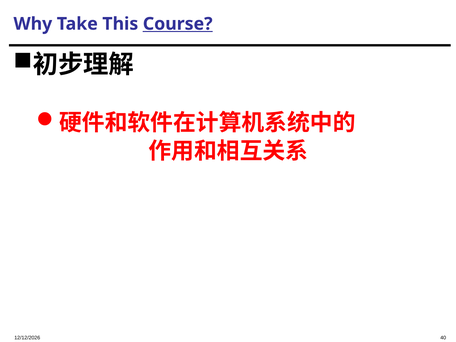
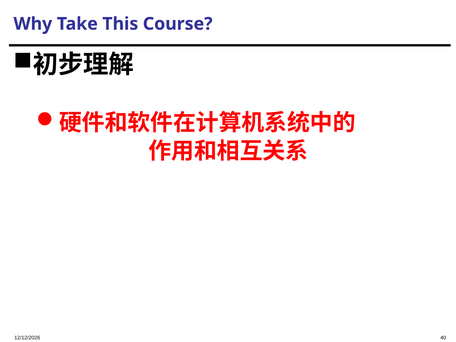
Course underline: present -> none
